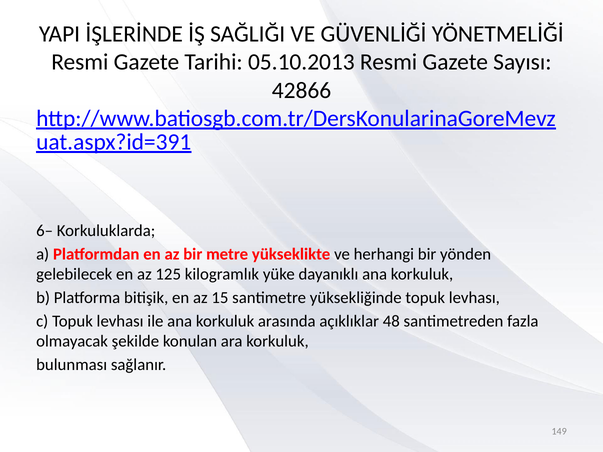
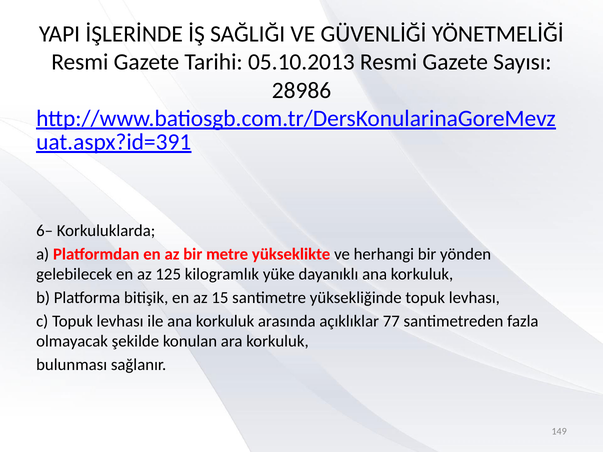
42866: 42866 -> 28986
48: 48 -> 77
